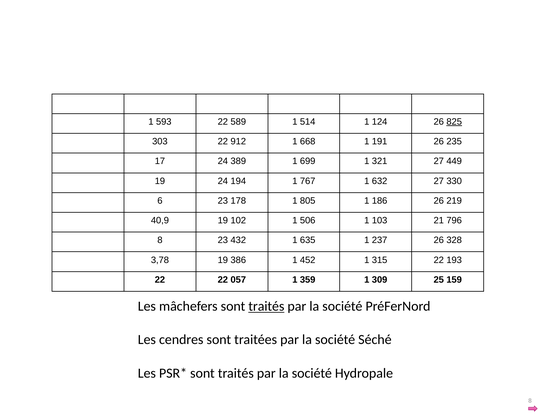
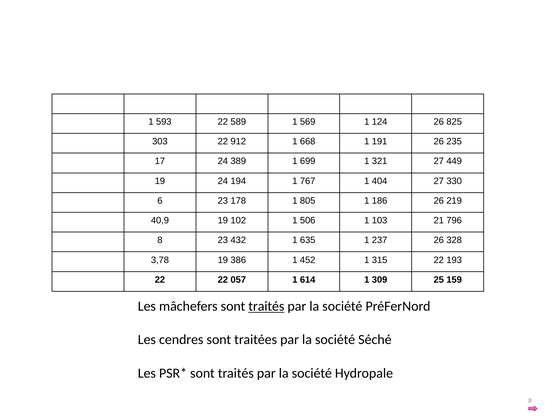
514: 514 -> 569
825 underline: present -> none
632: 632 -> 404
359: 359 -> 614
